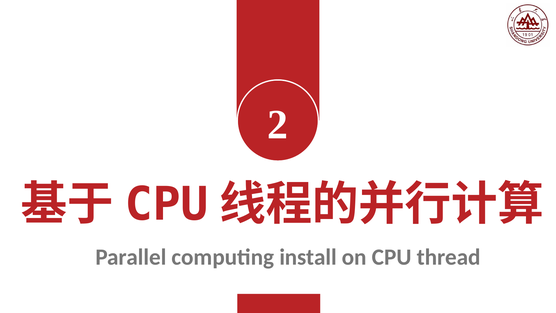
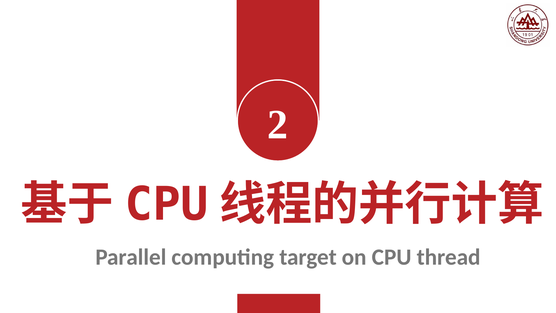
install: install -> target
